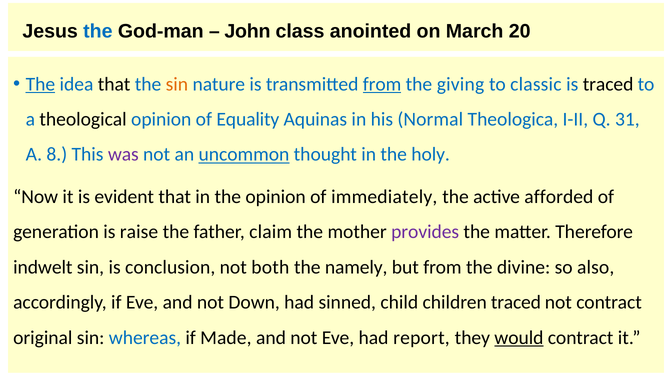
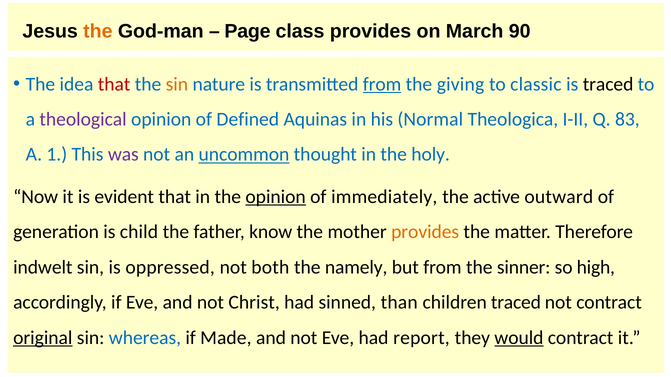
the at (98, 31) colour: blue -> orange
John: John -> Page
class anointed: anointed -> provides
20: 20 -> 90
The at (40, 84) underline: present -> none
that at (114, 84) colour: black -> red
theological colour: black -> purple
Equality: Equality -> Defined
31: 31 -> 83
8: 8 -> 1
opinion at (276, 197) underline: none -> present
afforded: afforded -> outward
raise: raise -> child
claim: claim -> know
provides at (425, 232) colour: purple -> orange
conclusion: conclusion -> oppressed
divine: divine -> sinner
also: also -> high
Down: Down -> Christ
child: child -> than
original underline: none -> present
